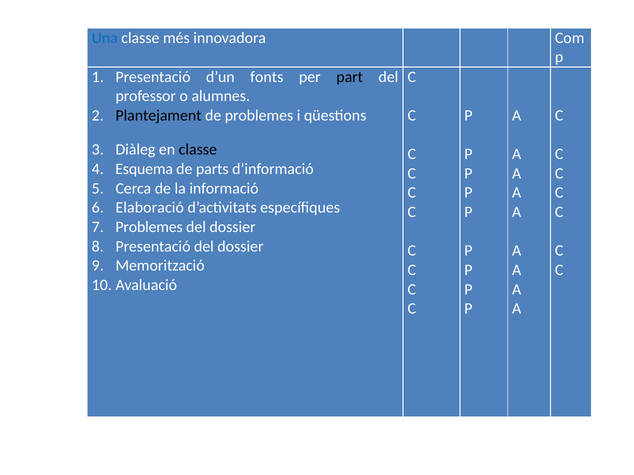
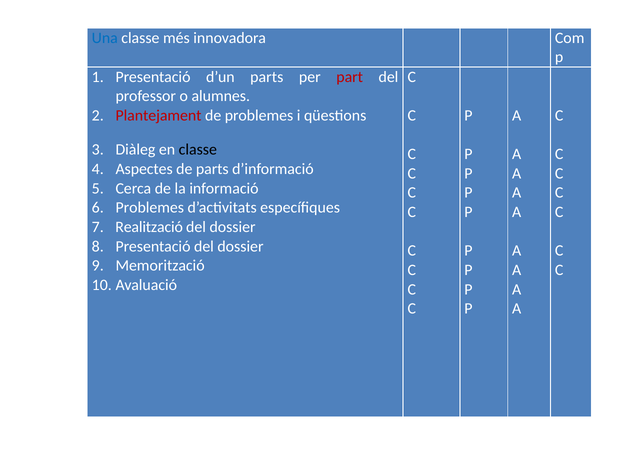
d’un fonts: fonts -> parts
part colour: black -> red
Plantejament colour: black -> red
Esquema: Esquema -> Aspectes
Elaboració at (150, 208): Elaboració -> Problemes
Problemes at (149, 227): Problemes -> Realització
